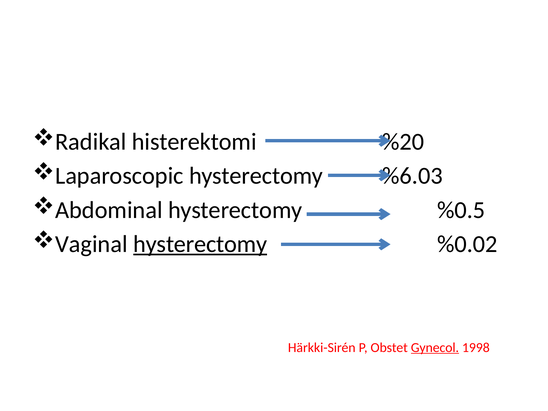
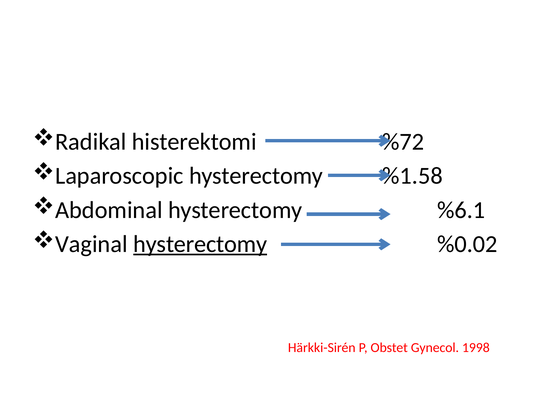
%20: %20 -> %72
%6.03: %6.03 -> %1.58
%0.5: %0.5 -> %6.1
Gynecol underline: present -> none
